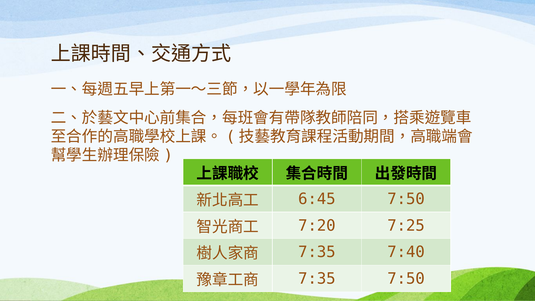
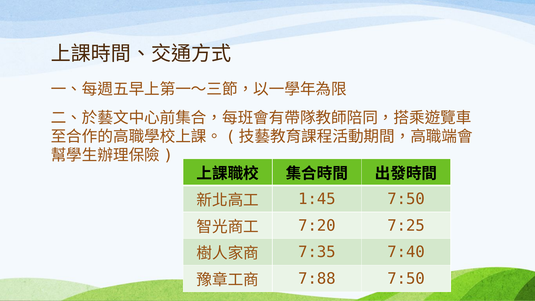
6:45: 6:45 -> 1:45
7:35 at (317, 279): 7:35 -> 7:88
